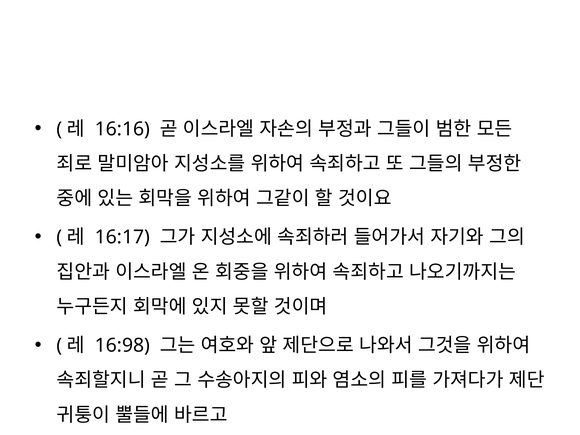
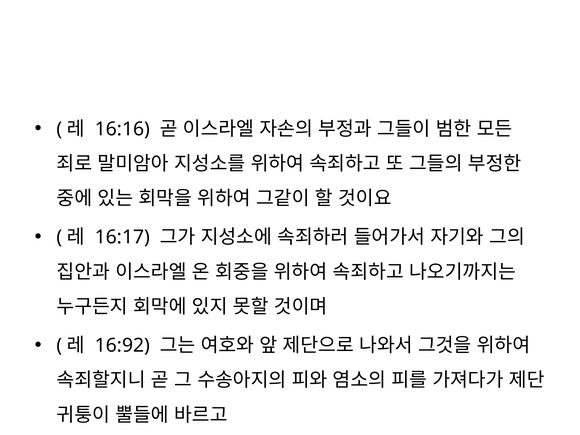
16:98: 16:98 -> 16:92
